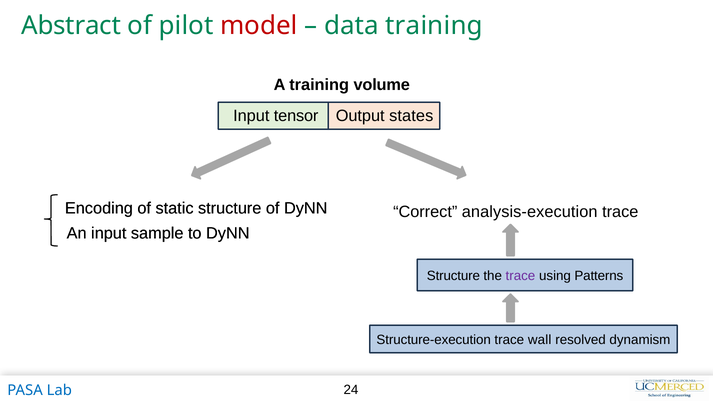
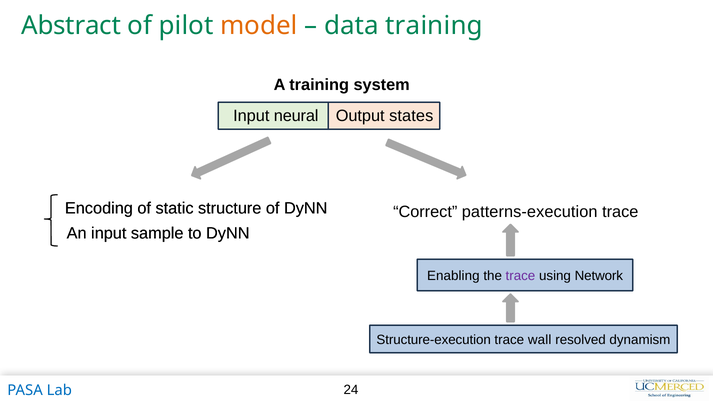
model colour: red -> orange
volume: volume -> system
tensor: tensor -> neural
analysis-execution: analysis-execution -> patterns-execution
Structure at (453, 276): Structure -> Enabling
Patterns: Patterns -> Network
